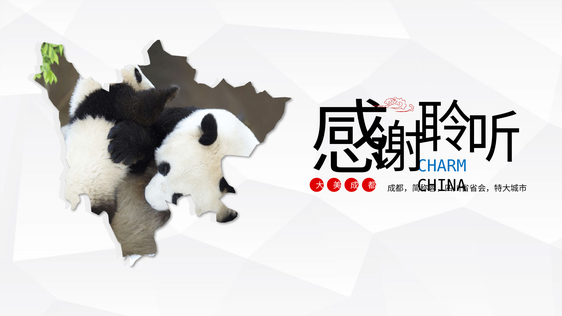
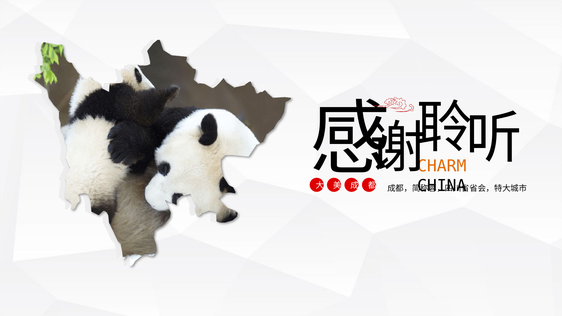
CHARM colour: blue -> orange
